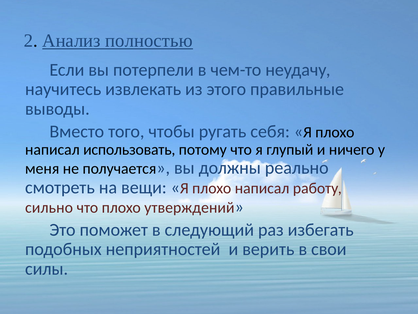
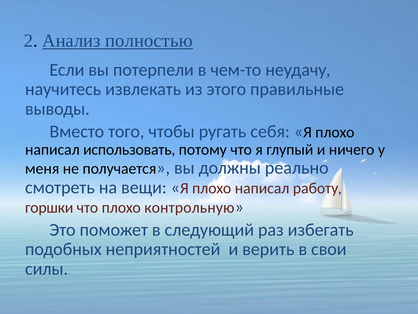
сильно: сильно -> горшки
утверждений: утверждений -> контрольную
